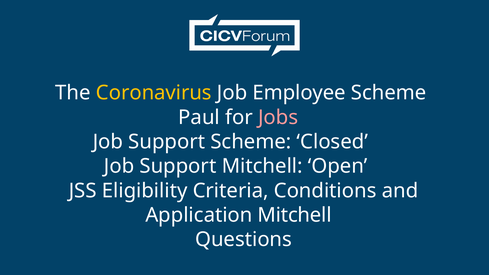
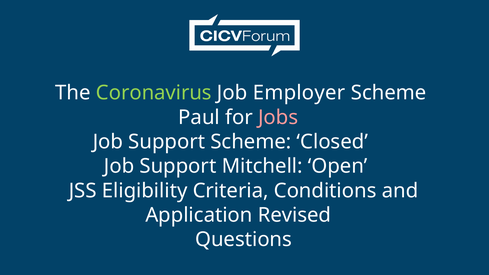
Coronavirus colour: yellow -> light green
Employee: Employee -> Employer
Application Mitchell: Mitchell -> Revised
